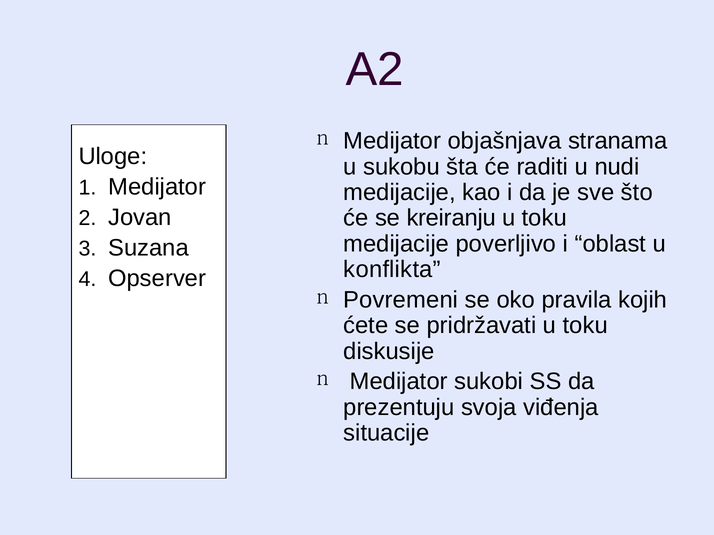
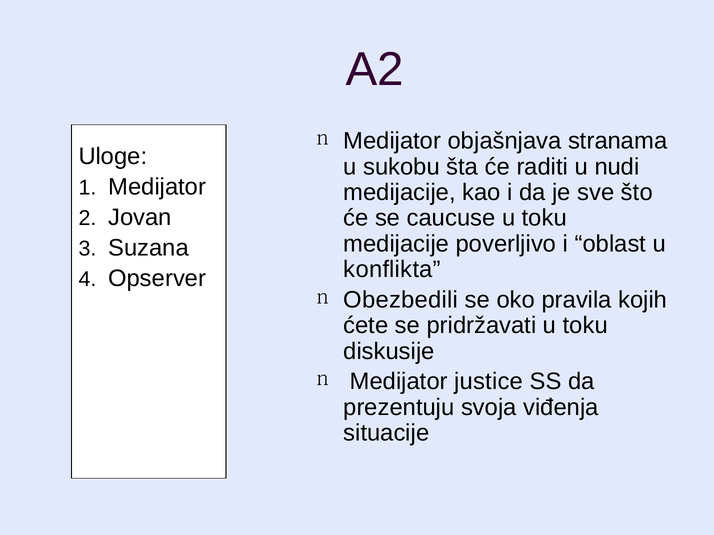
kreiranju: kreiranju -> caucuse
Povremeni: Povremeni -> Obezbedili
sukobi: sukobi -> justice
